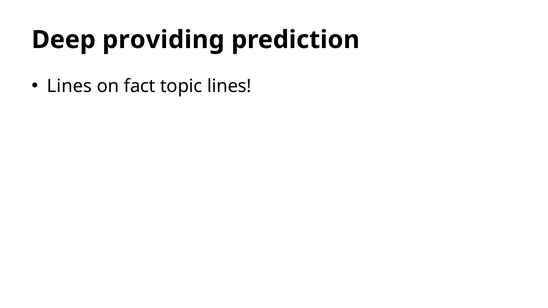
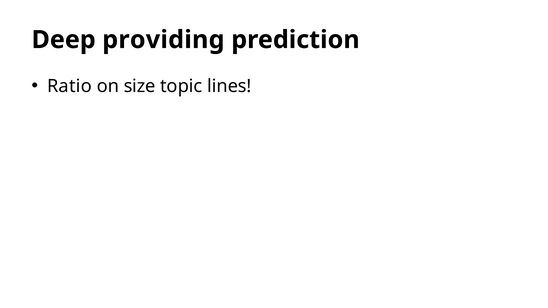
Lines at (69, 86): Lines -> Ratio
fact: fact -> size
